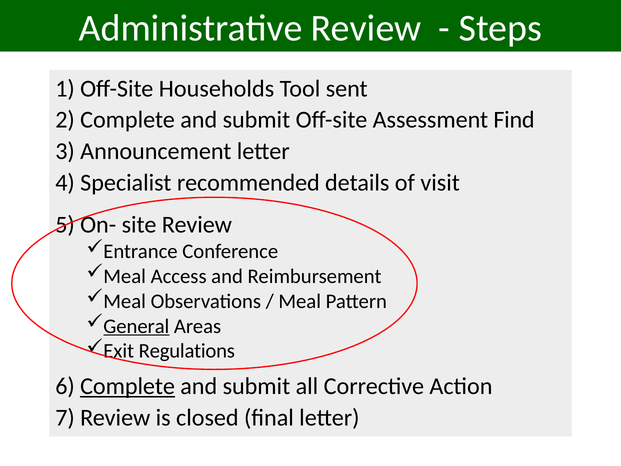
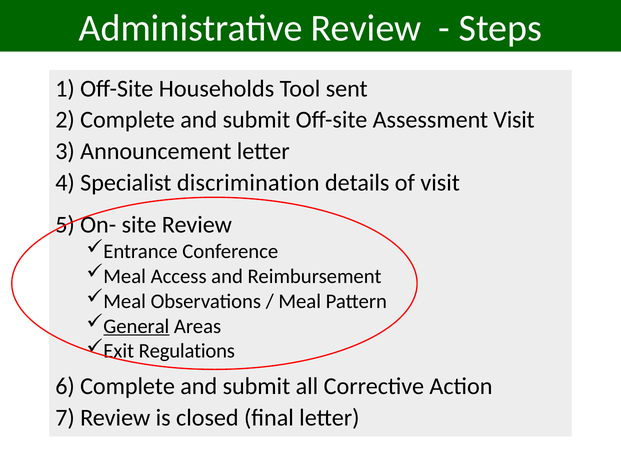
Assessment Find: Find -> Visit
recommended: recommended -> discrimination
Complete at (128, 386) underline: present -> none
